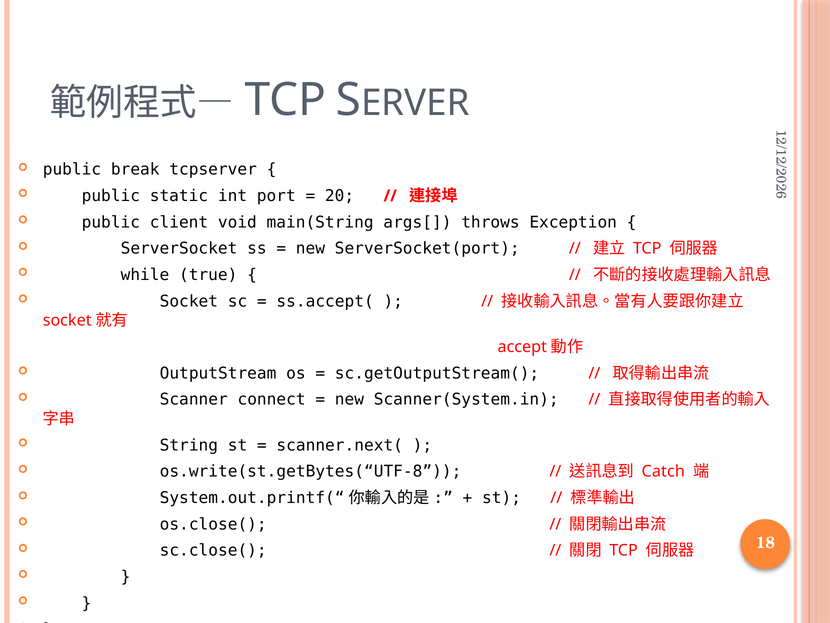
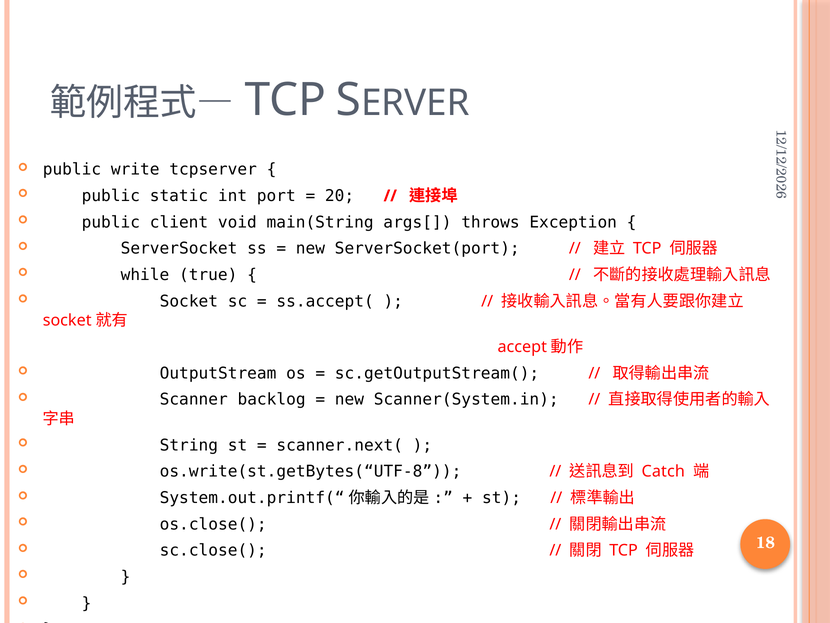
break: break -> write
connect: connect -> backlog
